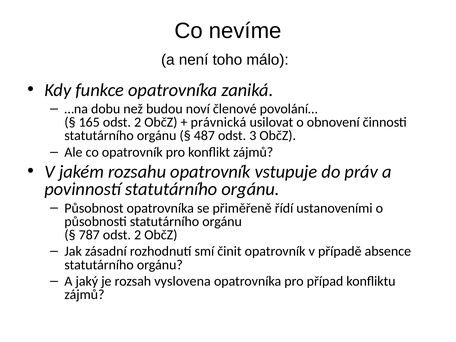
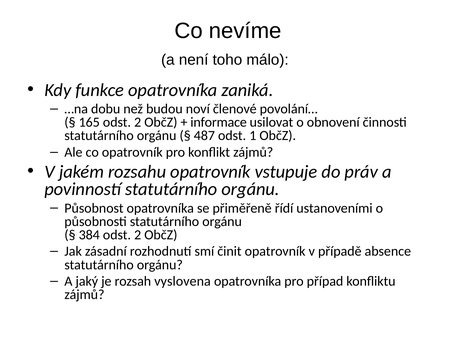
právnická: právnická -> informace
3: 3 -> 1
787: 787 -> 384
